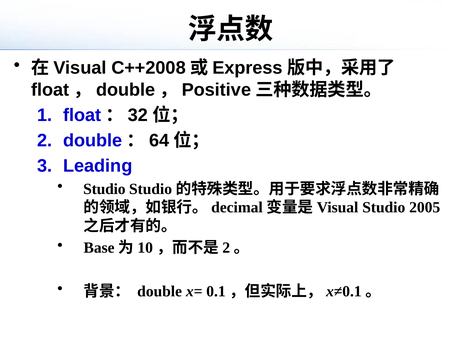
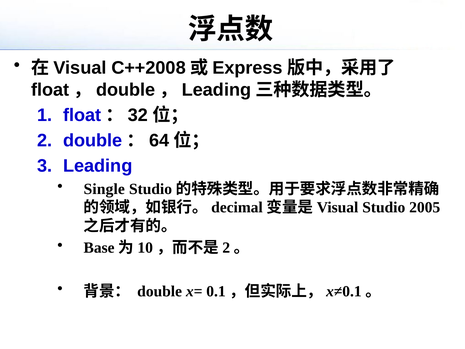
Positive at (216, 90): Positive -> Leading
Studio at (104, 189): Studio -> Single
